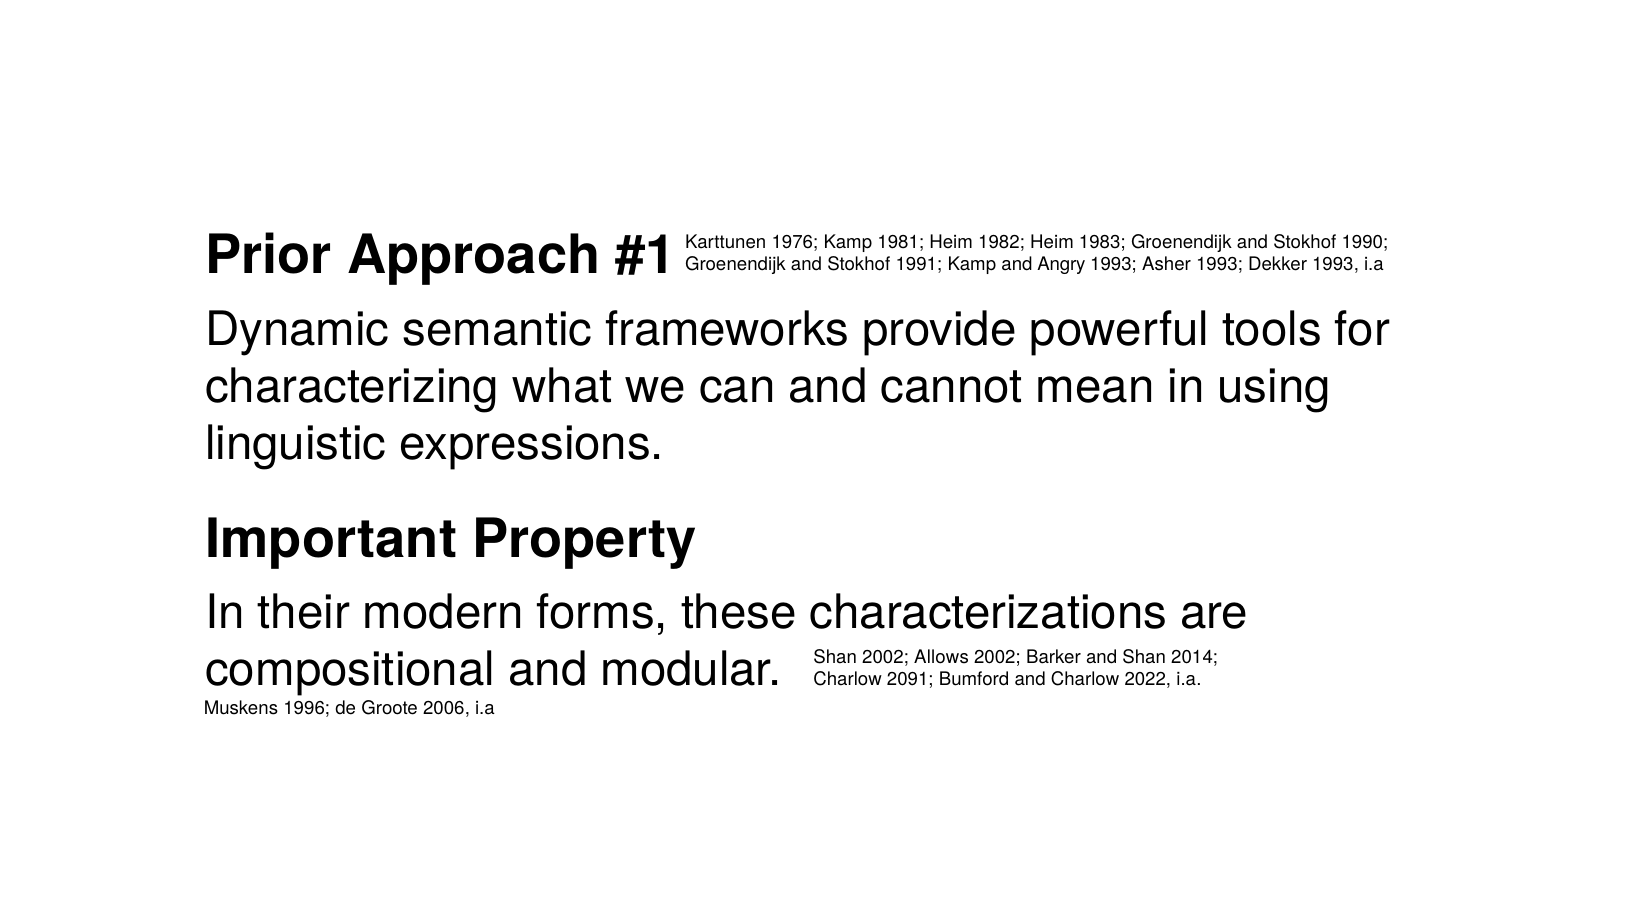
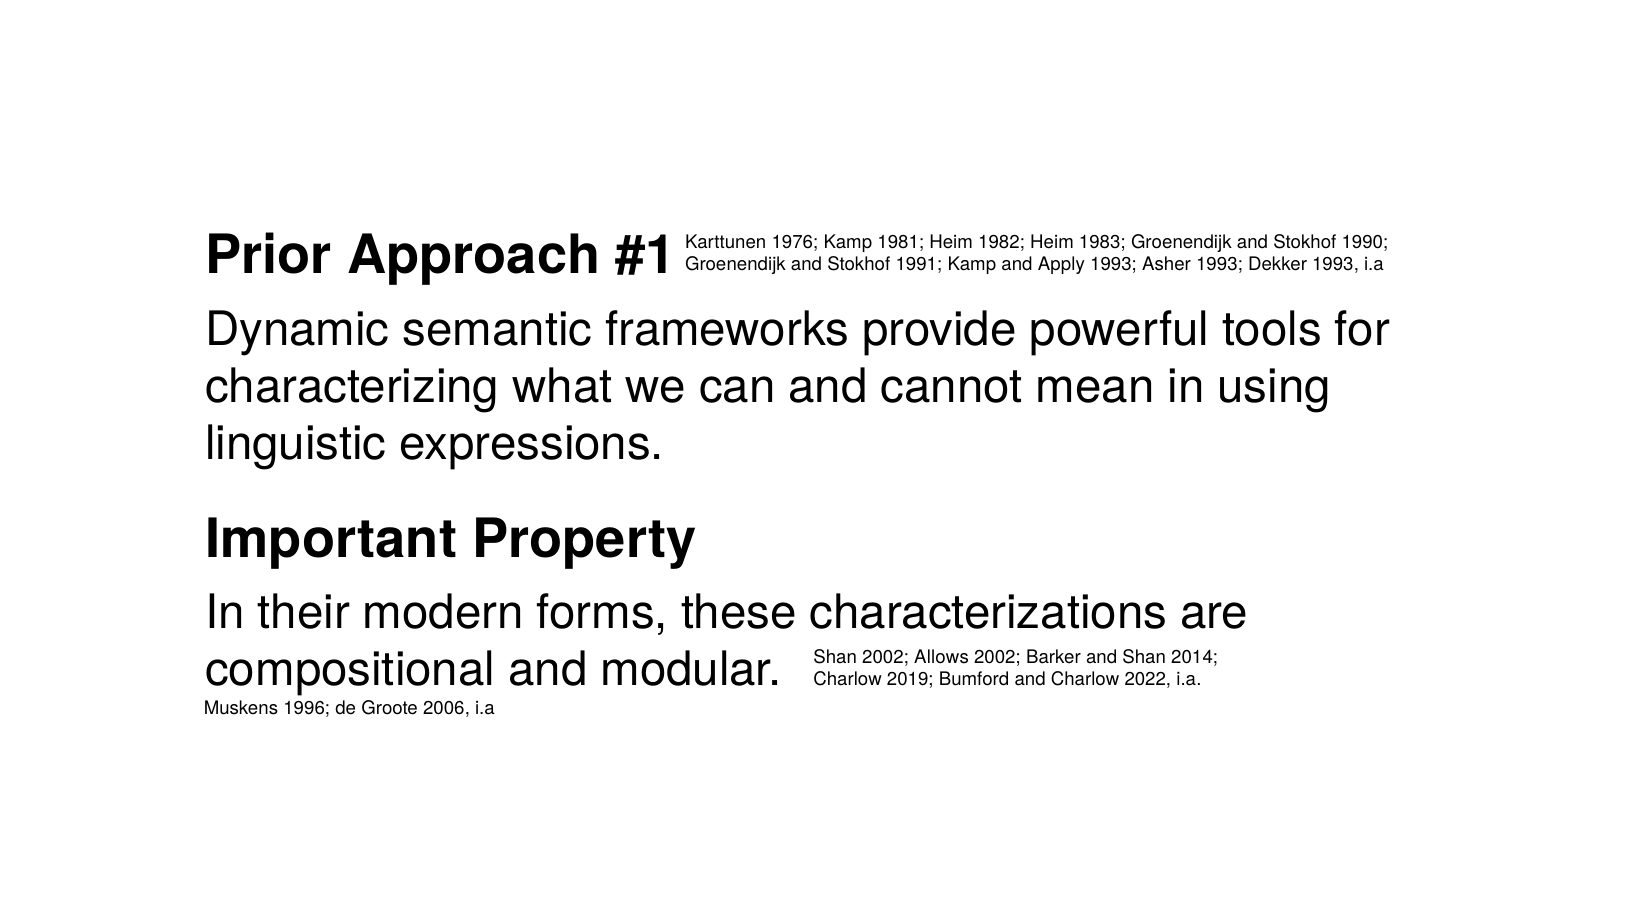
Angry: Angry -> Apply
2091: 2091 -> 2019
